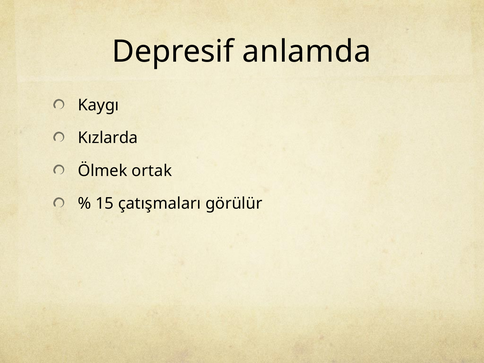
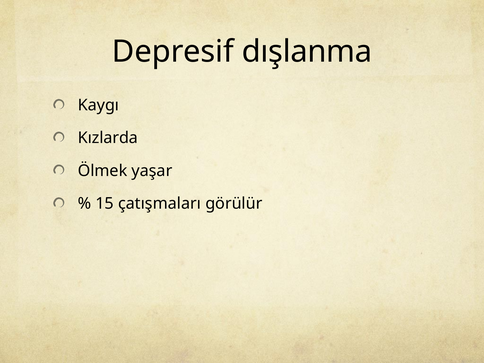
anlamda: anlamda -> dışlanma
ortak: ortak -> yaşar
